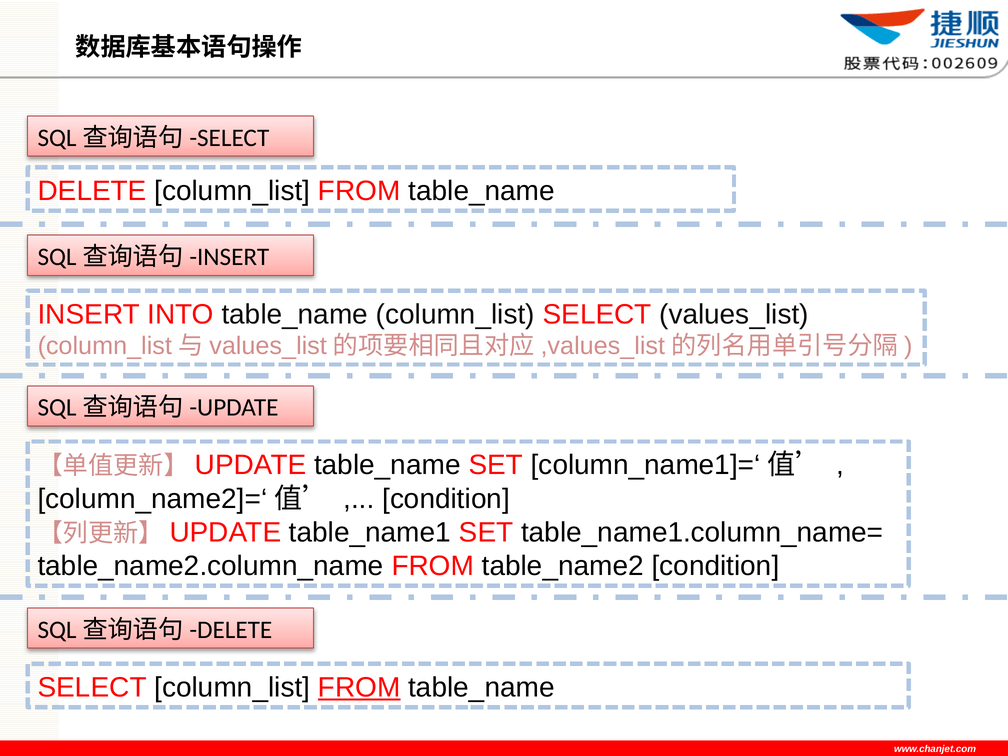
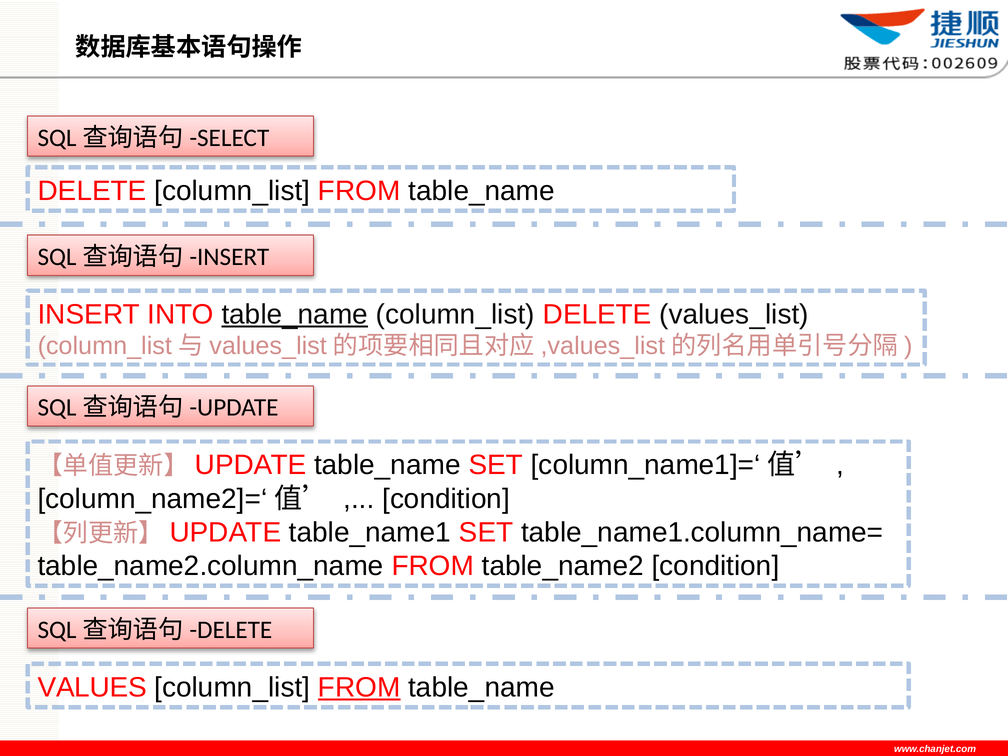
table_name at (295, 314) underline: none -> present
column_list SELECT: SELECT -> DELETE
SELECT at (92, 688): SELECT -> VALUES
